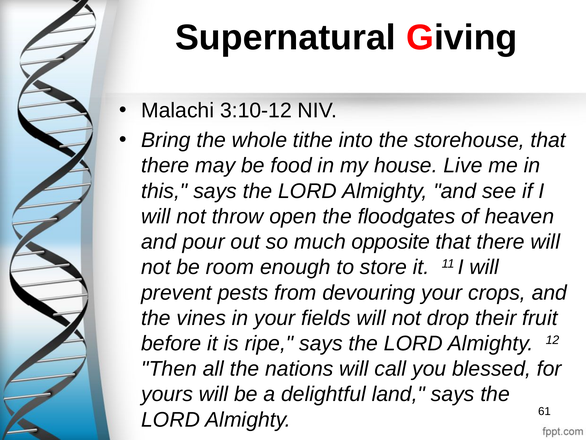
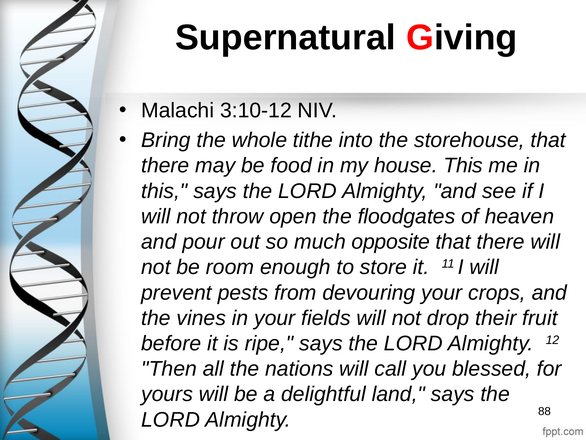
house Live: Live -> This
61: 61 -> 88
